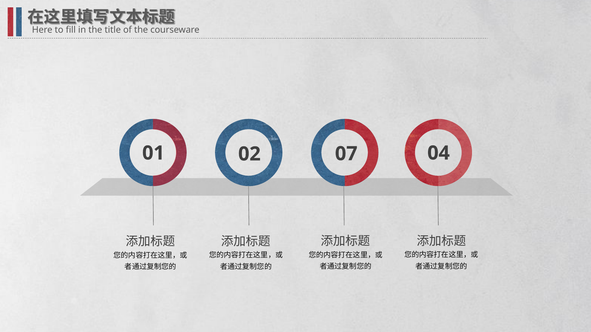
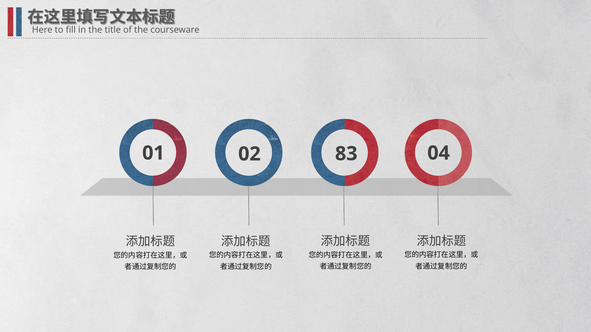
07: 07 -> 83
